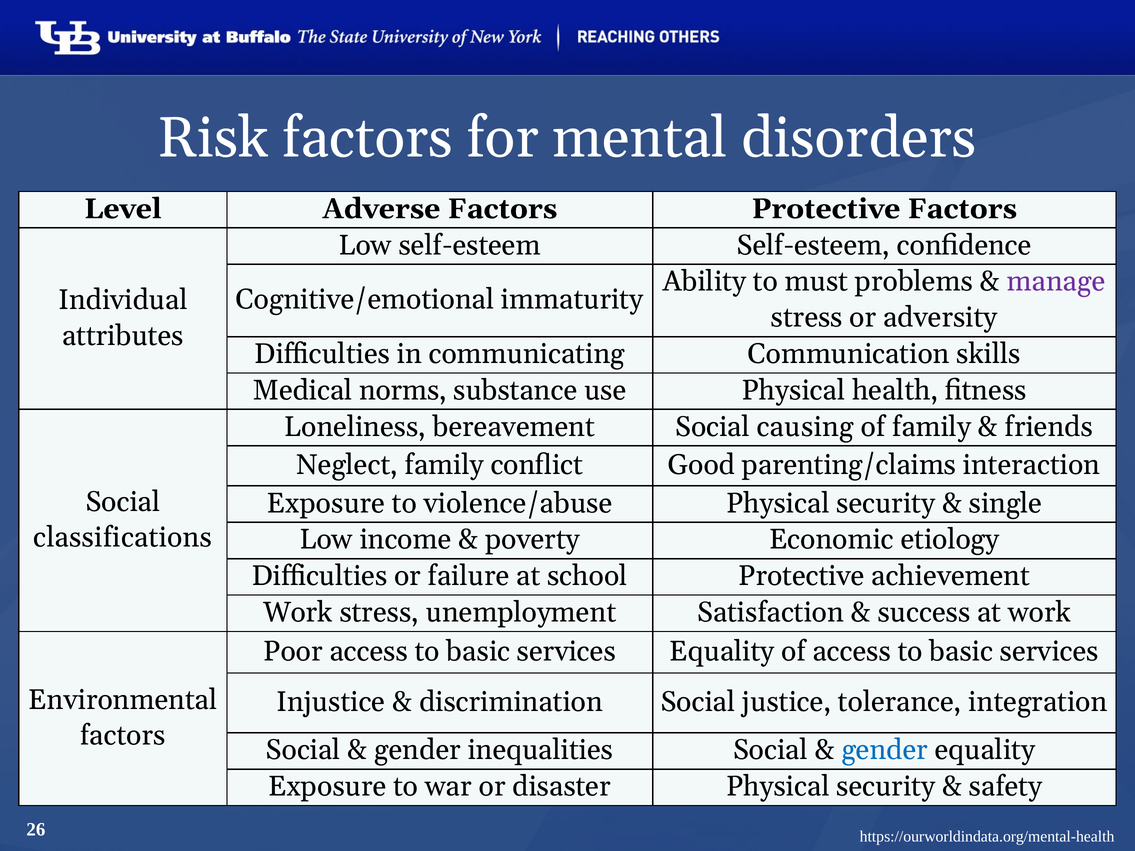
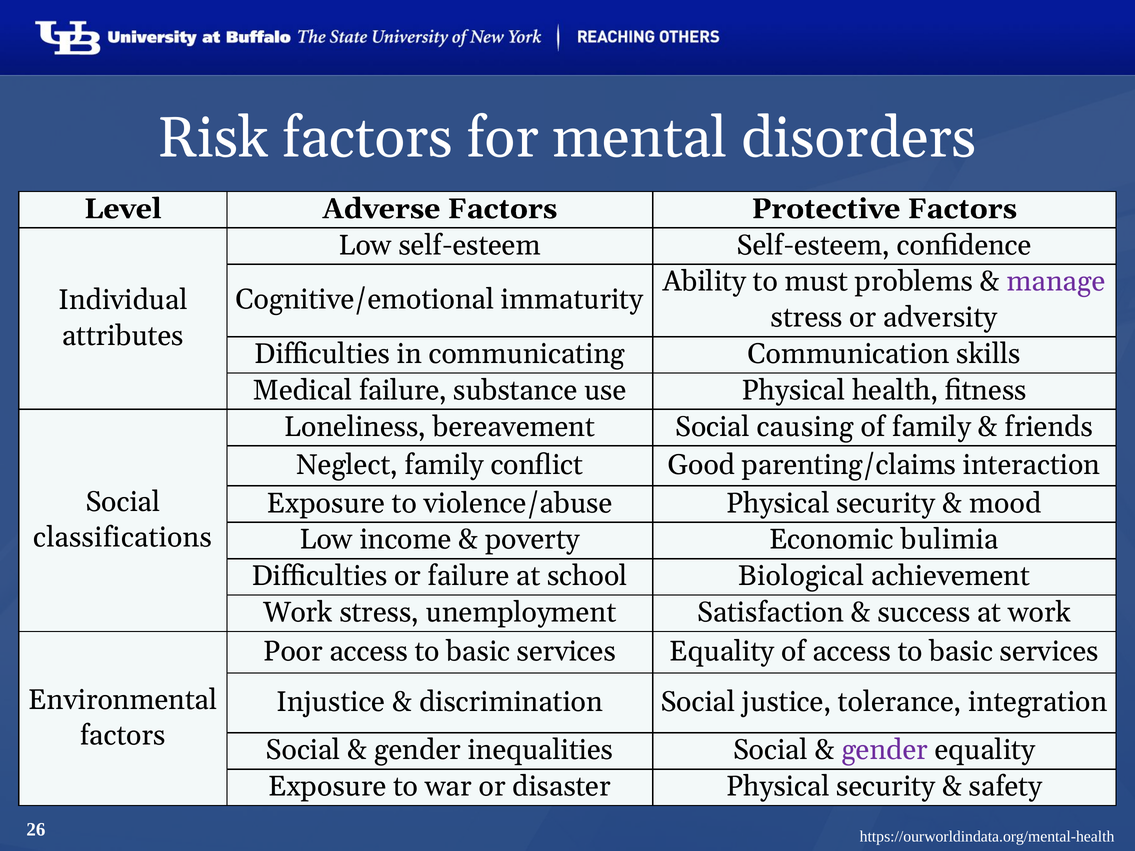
Medical norms: norms -> failure
single: single -> mood
etiology: etiology -> bulimia
school Protective: Protective -> Biological
gender at (885, 750) colour: blue -> purple
